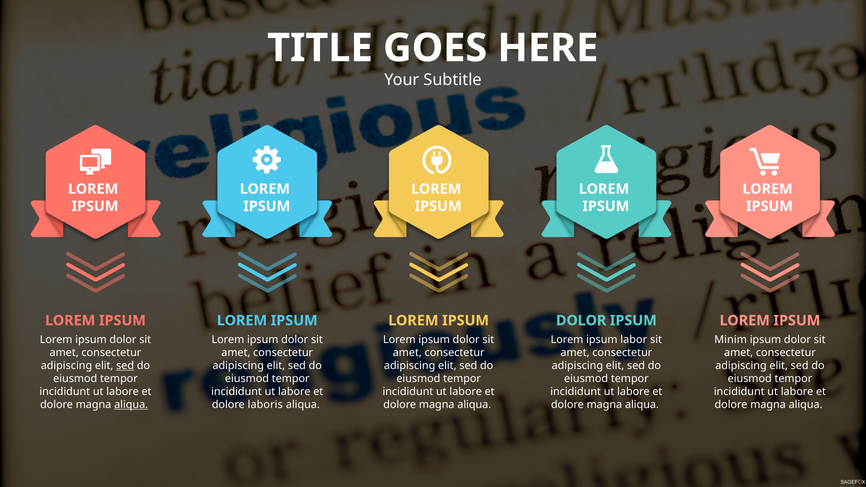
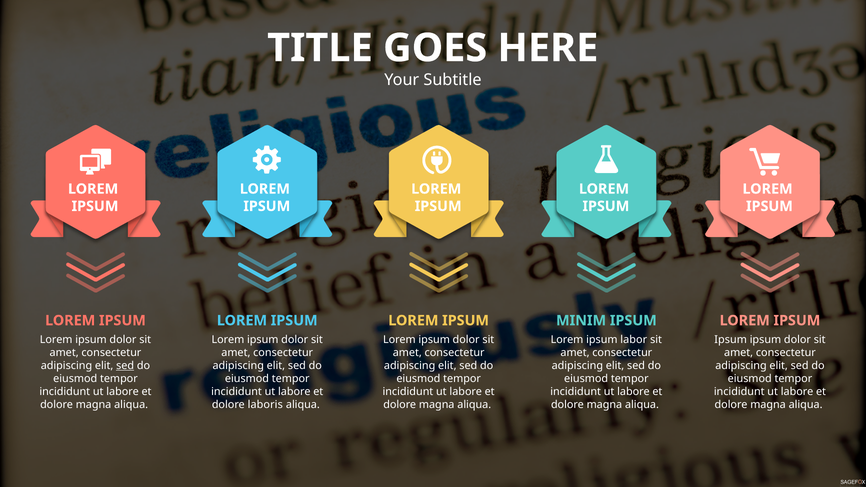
DOLOR at (581, 321): DOLOR -> MINIM
Minim at (731, 340): Minim -> Ipsum
aliqua at (131, 405) underline: present -> none
